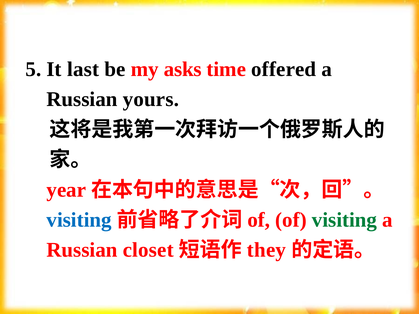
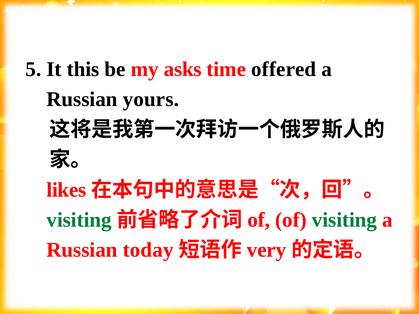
last: last -> this
year: year -> likes
visiting at (79, 220) colour: blue -> green
closet: closet -> today
they: they -> very
